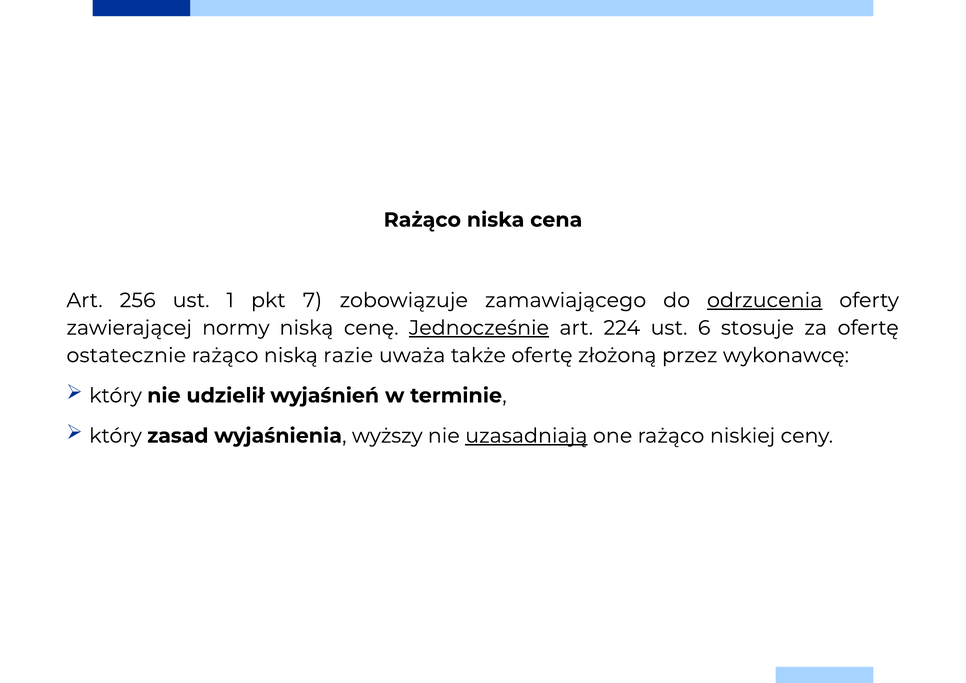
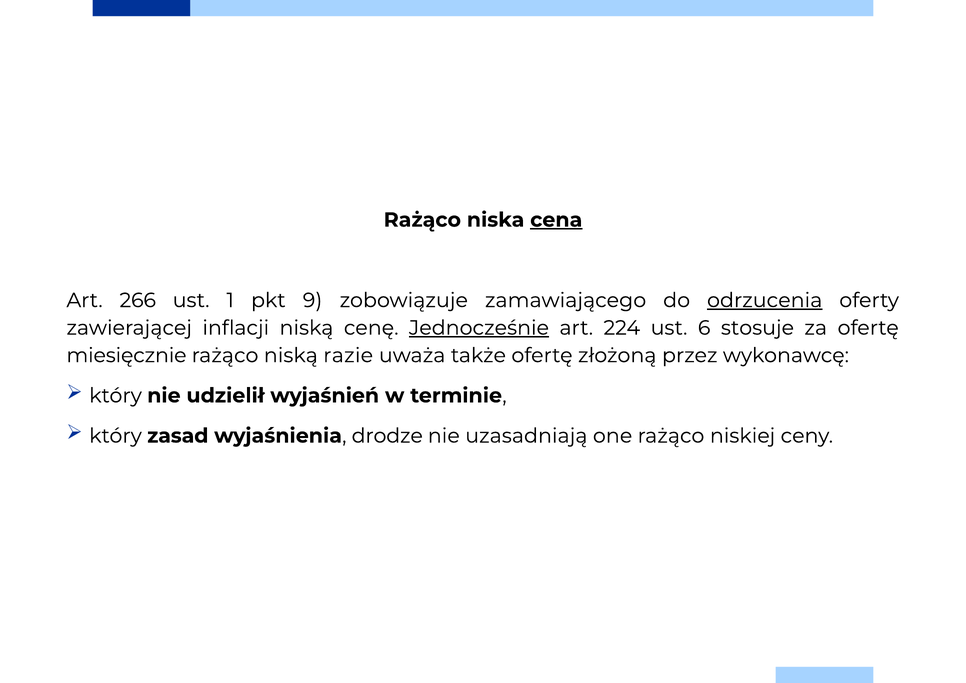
cena underline: none -> present
256: 256 -> 266
7: 7 -> 9
normy: normy -> inflacji
ostatecznie: ostatecznie -> miesięcznie
wyższy: wyższy -> drodze
uzasadniają underline: present -> none
